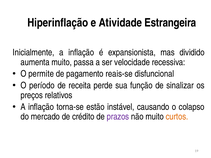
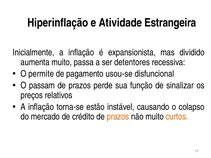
velocidade: velocidade -> detentores
reais-se: reais-se -> usou-se
período: período -> passam
receita at (80, 86): receita -> prazos
prazos at (118, 117) colour: purple -> orange
